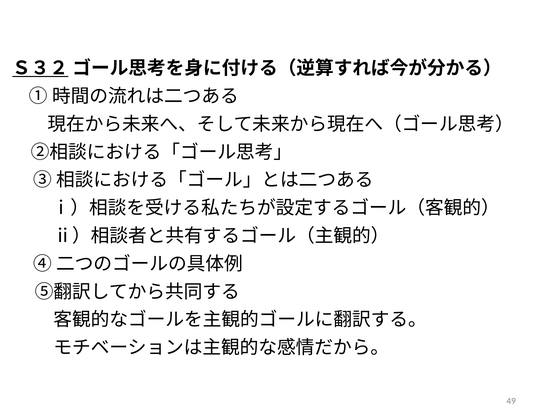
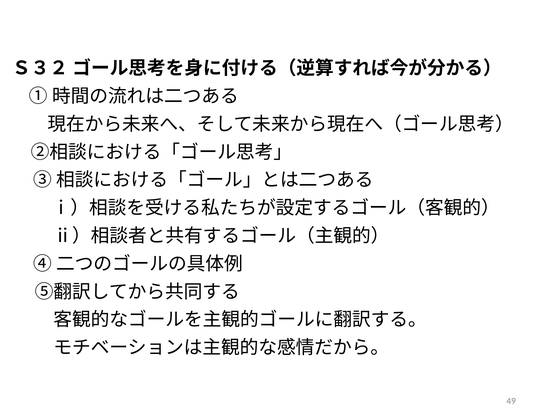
Ｓ３２ underline: present -> none
